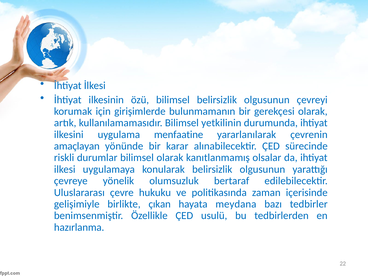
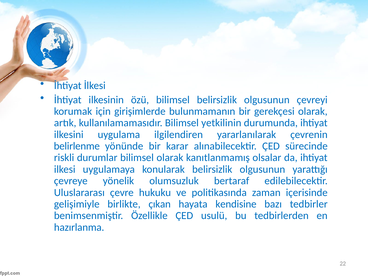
menfaatine: menfaatine -> ilgilendiren
amaçlayan: amaçlayan -> belirlenme
meydana: meydana -> kendisine
